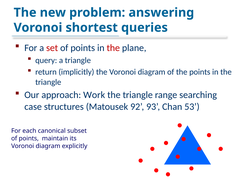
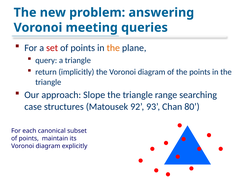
shortest: shortest -> meeting
the at (113, 48) colour: red -> orange
Work: Work -> Slope
53: 53 -> 80
